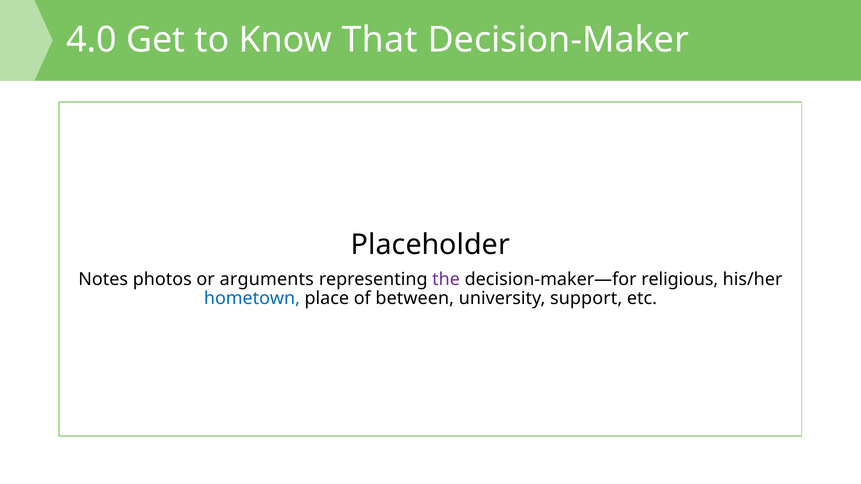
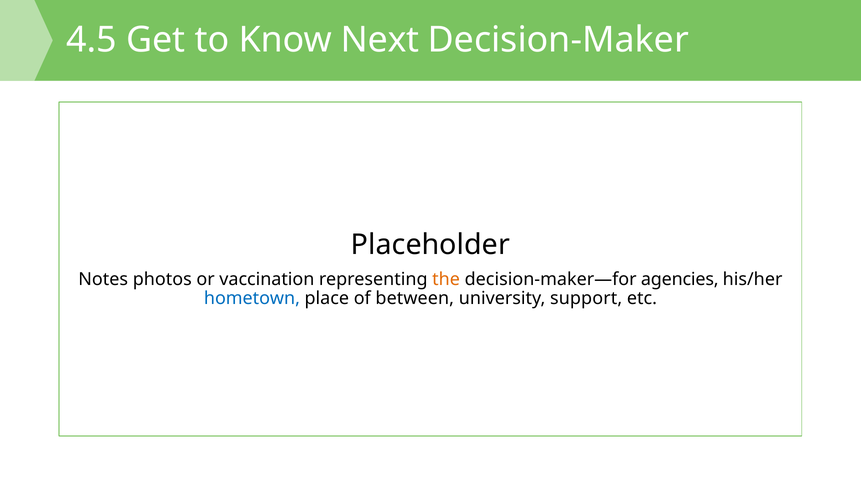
4.0: 4.0 -> 4.5
That: That -> Next
arguments: arguments -> vaccination
the colour: purple -> orange
religious: religious -> agencies
